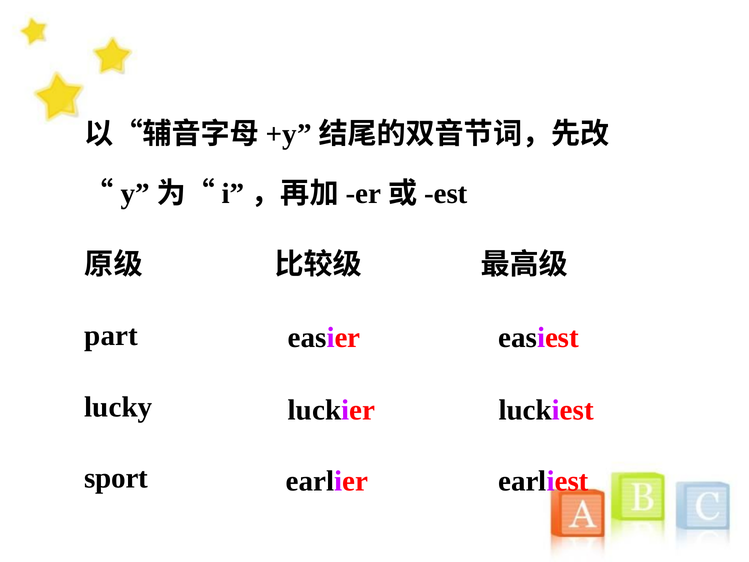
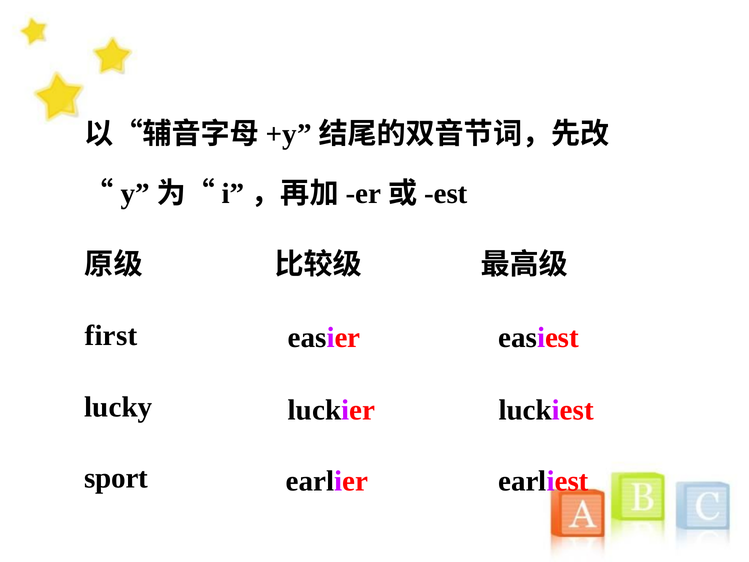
part: part -> first
